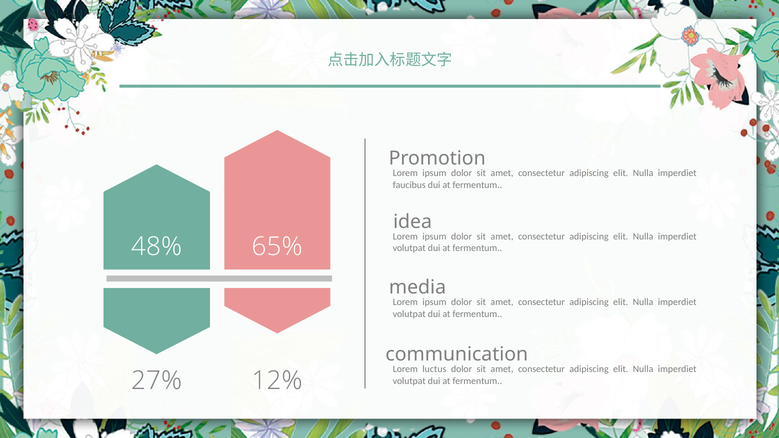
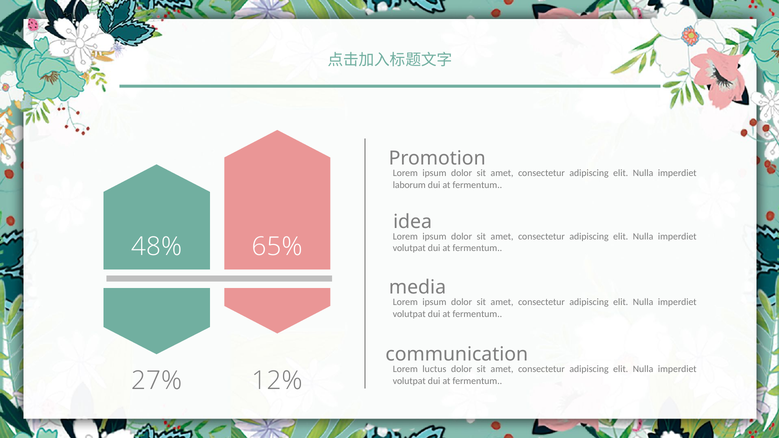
faucibus: faucibus -> laborum
